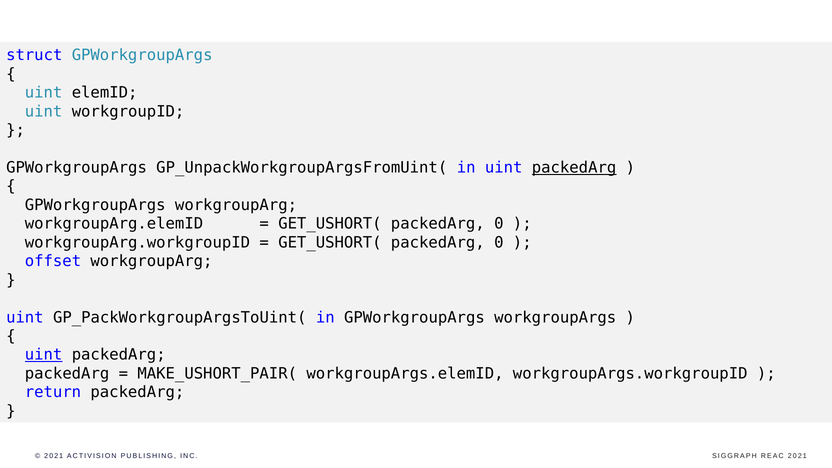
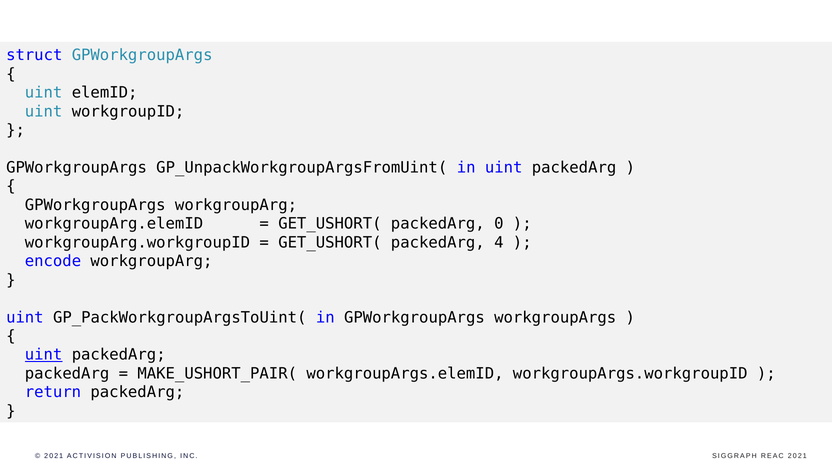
packedArg at (574, 168) underline: present -> none
0 at (499, 243): 0 -> 4
offset: offset -> encode
